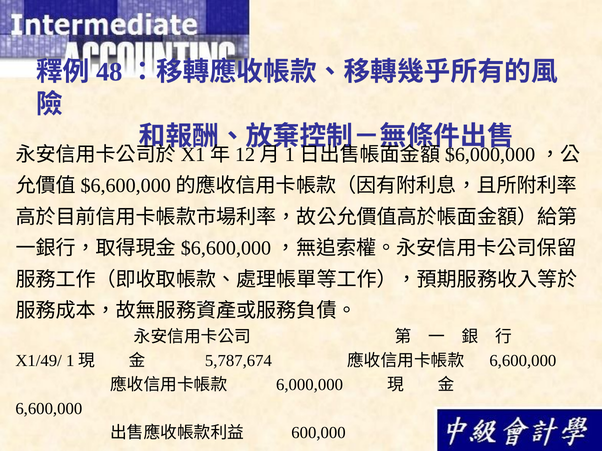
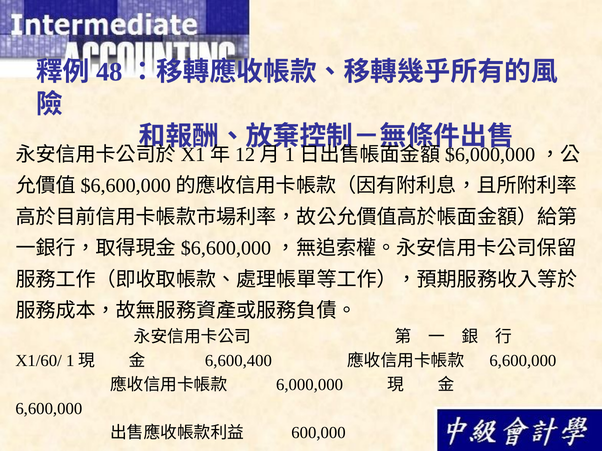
X1/49/: X1/49/ -> X1/60/
5,787,674: 5,787,674 -> 6,600,400
